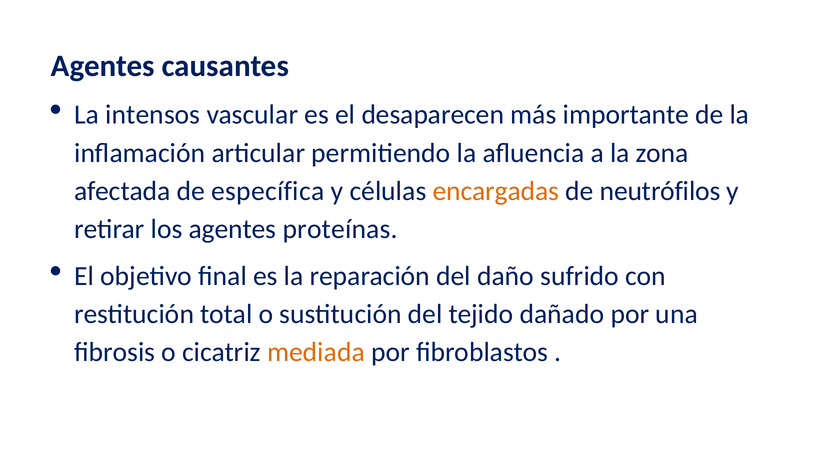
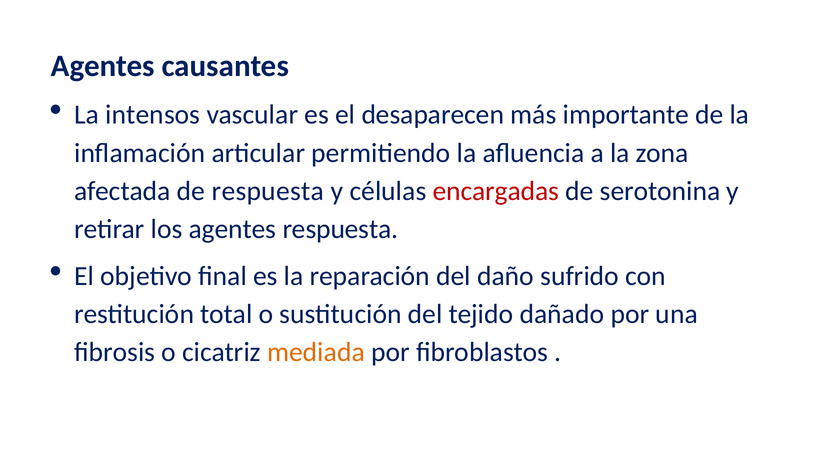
de específica: específica -> respuesta
encargadas colour: orange -> red
neutrófilos: neutrófilos -> serotonina
agentes proteínas: proteínas -> respuesta
